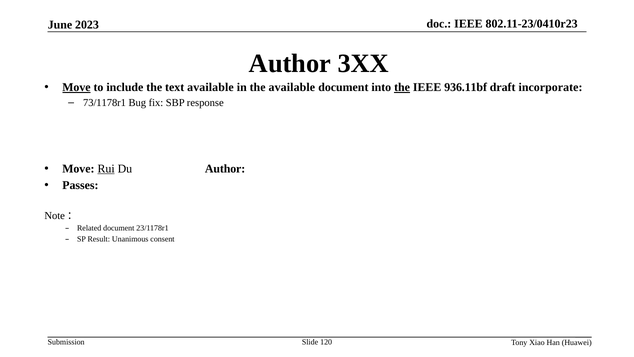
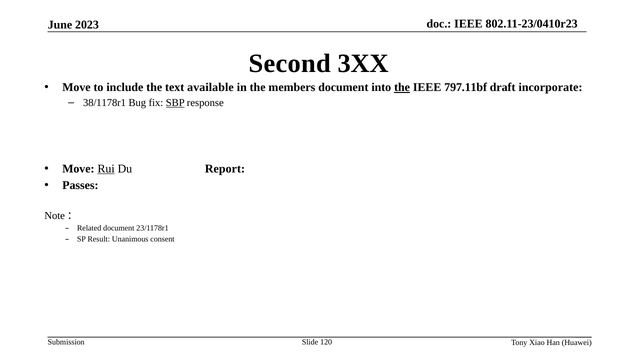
Author at (290, 64): Author -> Second
Move at (76, 87) underline: present -> none
the available: available -> members
936.11bf: 936.11bf -> 797.11bf
73/1178r1: 73/1178r1 -> 38/1178r1
SBP underline: none -> present
Du Author: Author -> Report
